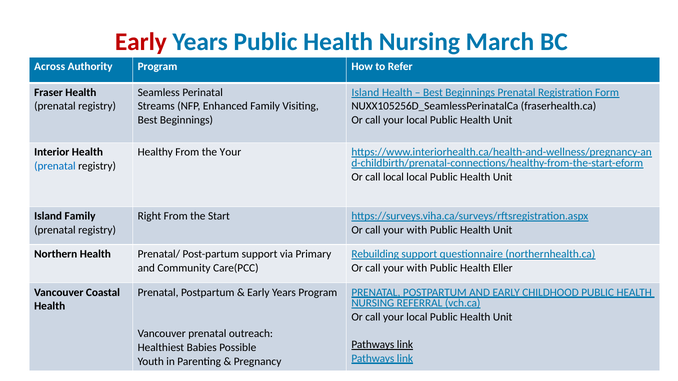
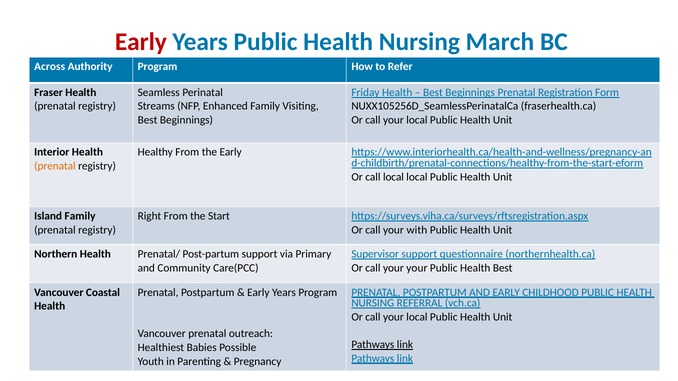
Island at (365, 93): Island -> Friday
the Your: Your -> Early
prenatal at (55, 166) colour: blue -> orange
Rebuilding: Rebuilding -> Supervisor
with at (417, 268): with -> your
Health Eller: Eller -> Best
